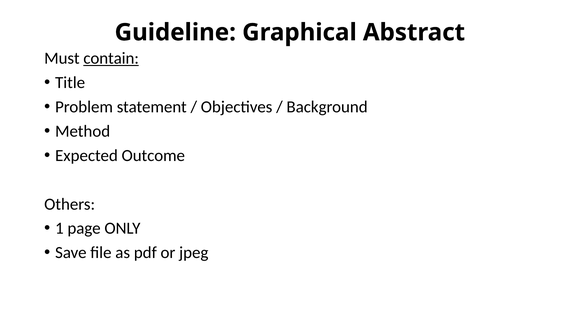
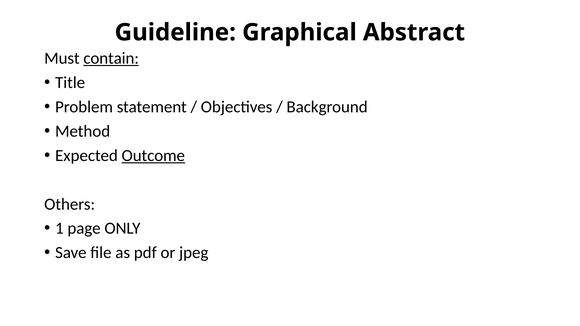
Outcome underline: none -> present
